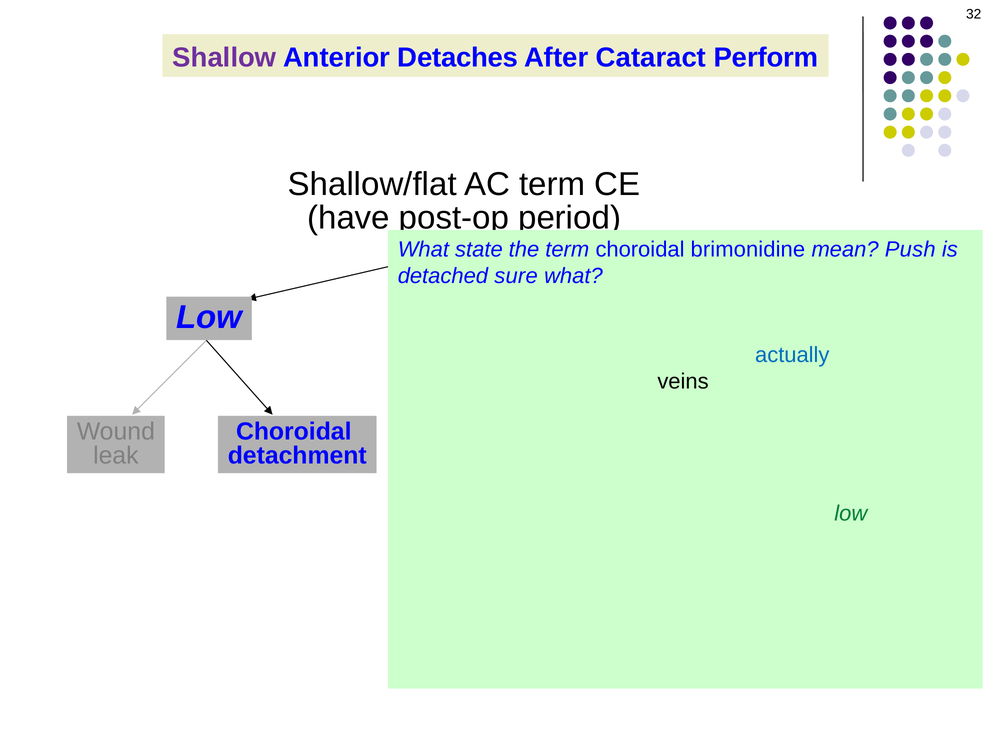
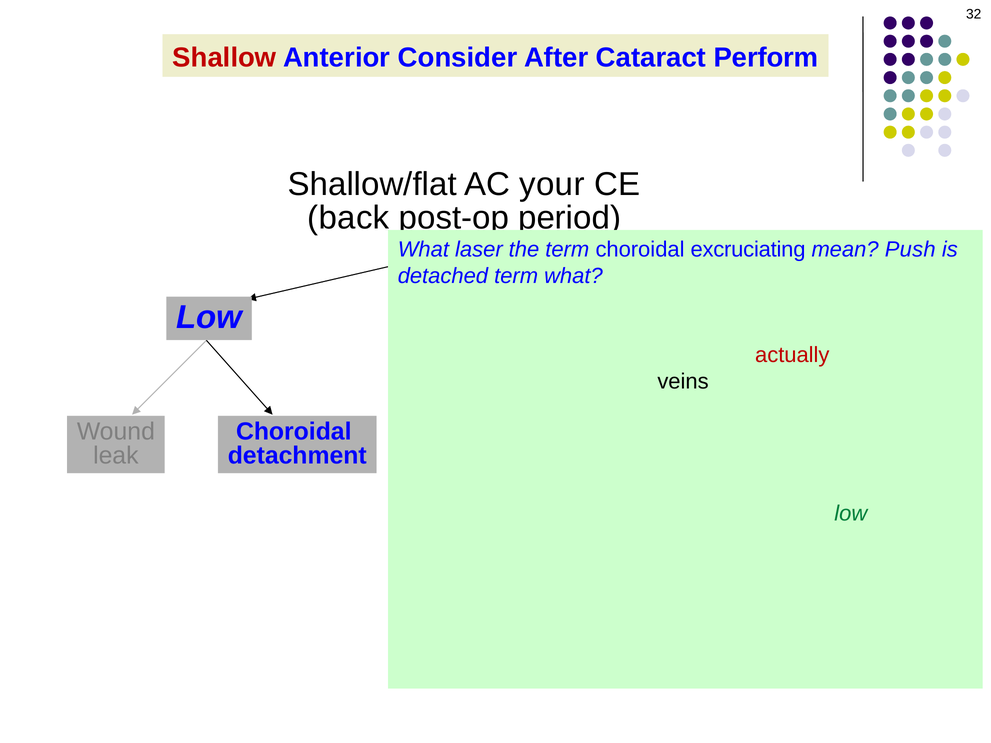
Shallow at (224, 57) colour: purple -> red
Anterior Detaches: Detaches -> Consider
AC term: term -> your
have: have -> back
state: state -> laser
brimonidine: brimonidine -> excruciating
sure at (516, 276): sure -> term
actually colour: blue -> red
